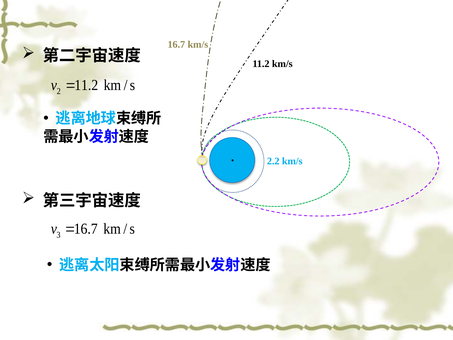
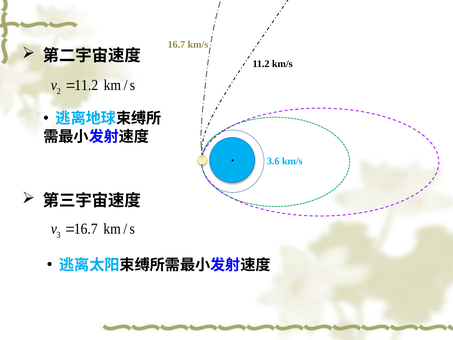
2.2: 2.2 -> 3.6
